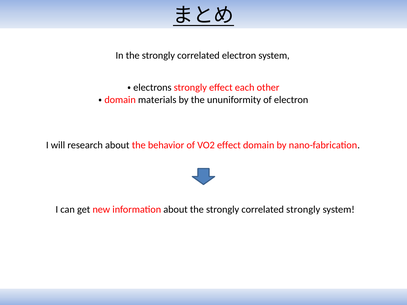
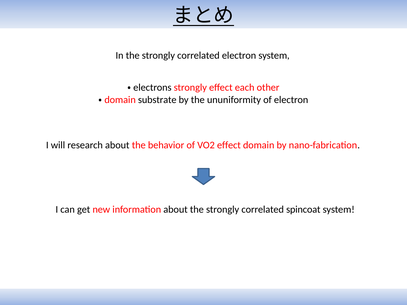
materials: materials -> substrate
correlated strongly: strongly -> spincoat
